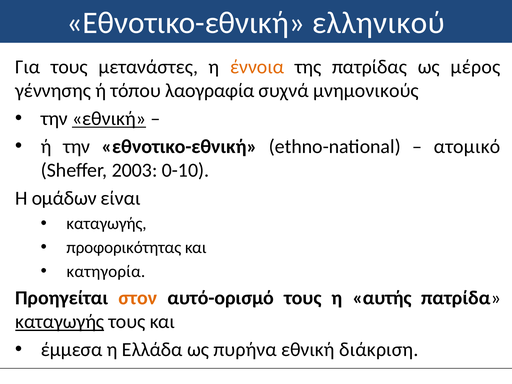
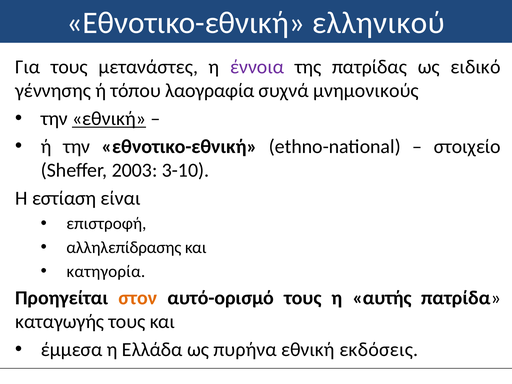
έννοια colour: orange -> purple
μέρος: μέρος -> ειδικό
ατομικό: ατομικό -> στοιχείο
0-10: 0-10 -> 3-10
ομάδων: ομάδων -> εστίαση
καταγωγής at (106, 224): καταγωγής -> επιστροφή
προφορικότητας: προφορικότητας -> αλληλεπίδρασης
καταγωγής at (60, 322) underline: present -> none
διάκριση: διάκριση -> εκδόσεις
